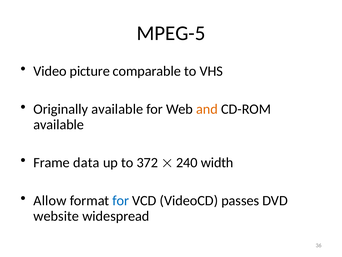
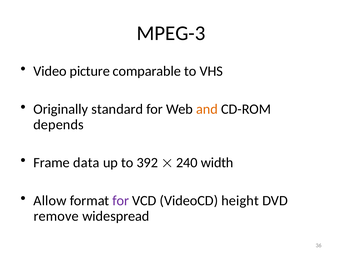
MPEG-5: MPEG-5 -> MPEG-3
Originally available: available -> standard
available at (59, 124): available -> depends
372: 372 -> 392
for at (121, 200) colour: blue -> purple
passes: passes -> height
website: website -> remove
